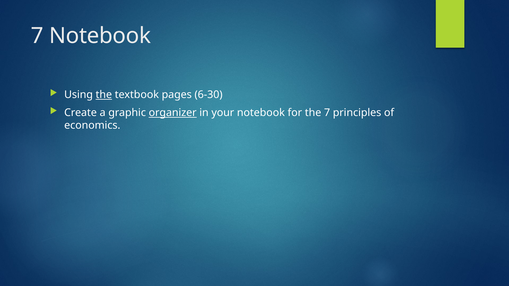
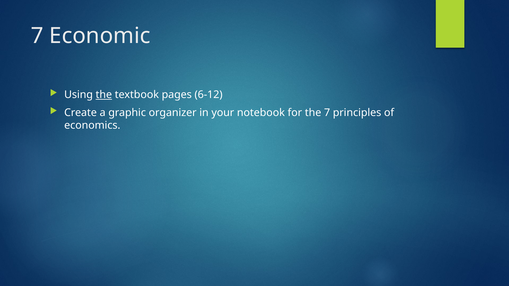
7 Notebook: Notebook -> Economic
6-30: 6-30 -> 6-12
organizer underline: present -> none
